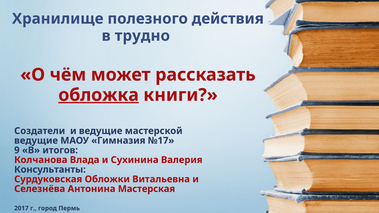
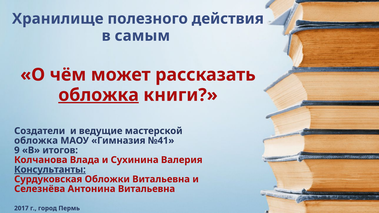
трудно: трудно -> самым
ведущие at (36, 141): ведущие -> обложка
№17: №17 -> №41
Консультанты underline: none -> present
Антонина Мастерская: Мастерская -> Витальевна
